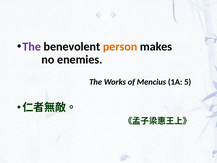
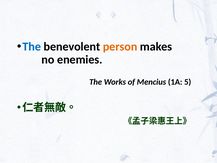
The at (32, 47) colour: purple -> blue
